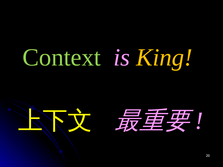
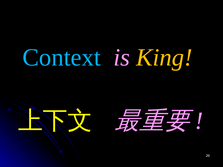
Context colour: light green -> light blue
